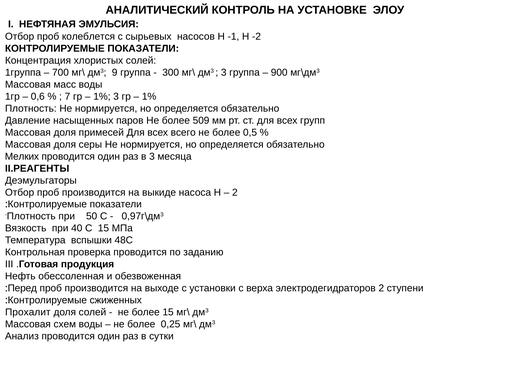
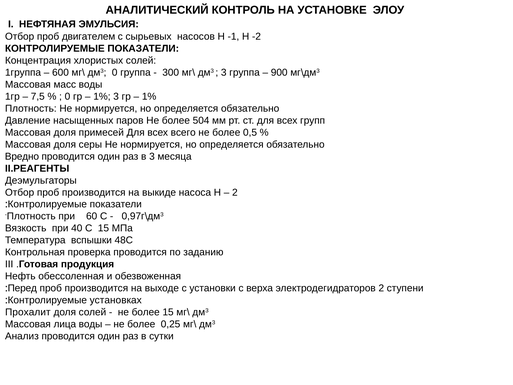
колеблется: колеблется -> двигателем
700: 700 -> 600
дм3 9: 9 -> 0
0,6: 0,6 -> 7,5
7 at (67, 96): 7 -> 0
509: 509 -> 504
Мелких: Мелких -> Вредно
50: 50 -> 60
сжиженных: сжиженных -> установках
схем: схем -> лица
